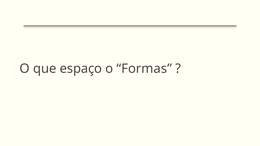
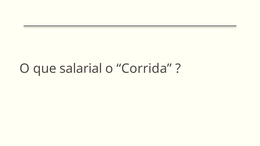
espaço: espaço -> salarial
Formas: Formas -> Corrida
